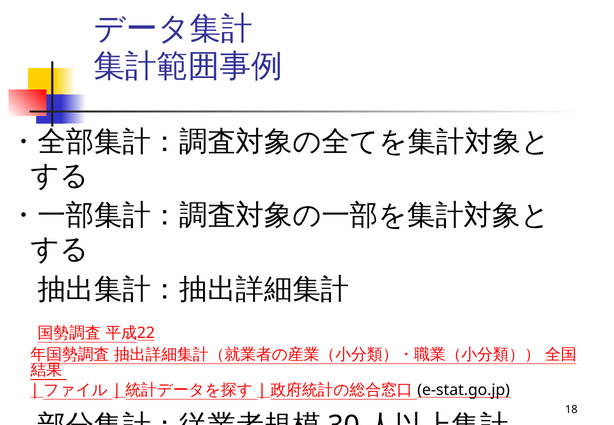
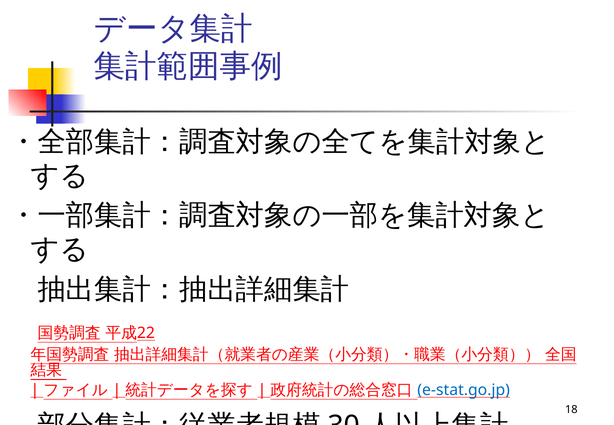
e-stat.go.jp colour: black -> blue
